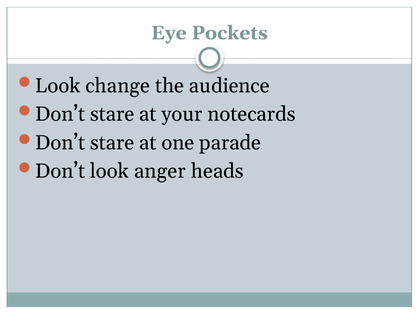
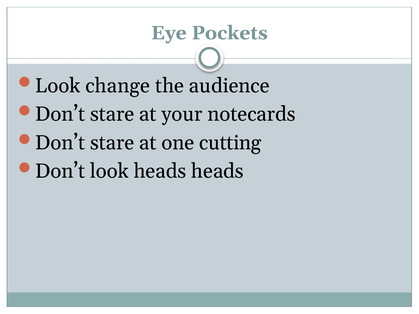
parade: parade -> cutting
look anger: anger -> heads
